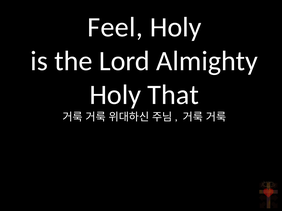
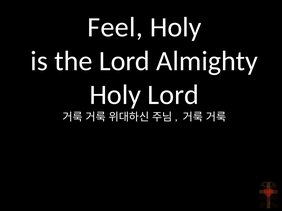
Holy That: That -> Lord
